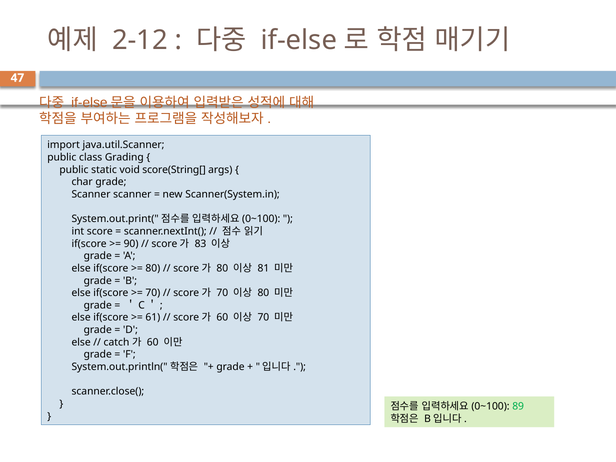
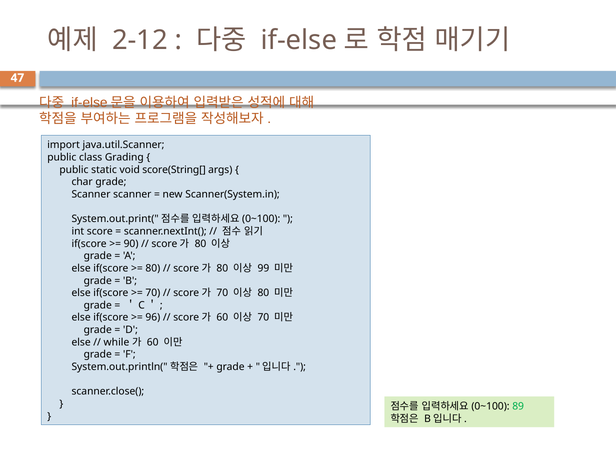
83 at (201, 244): 83 -> 80
81: 81 -> 99
61: 61 -> 96
catch: catch -> while
